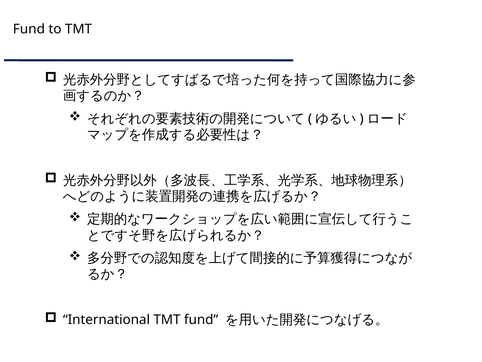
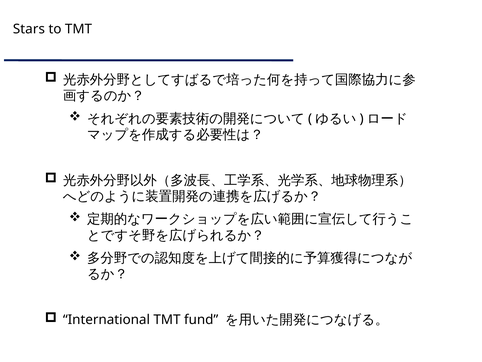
Fund at (29, 29): Fund -> Stars
